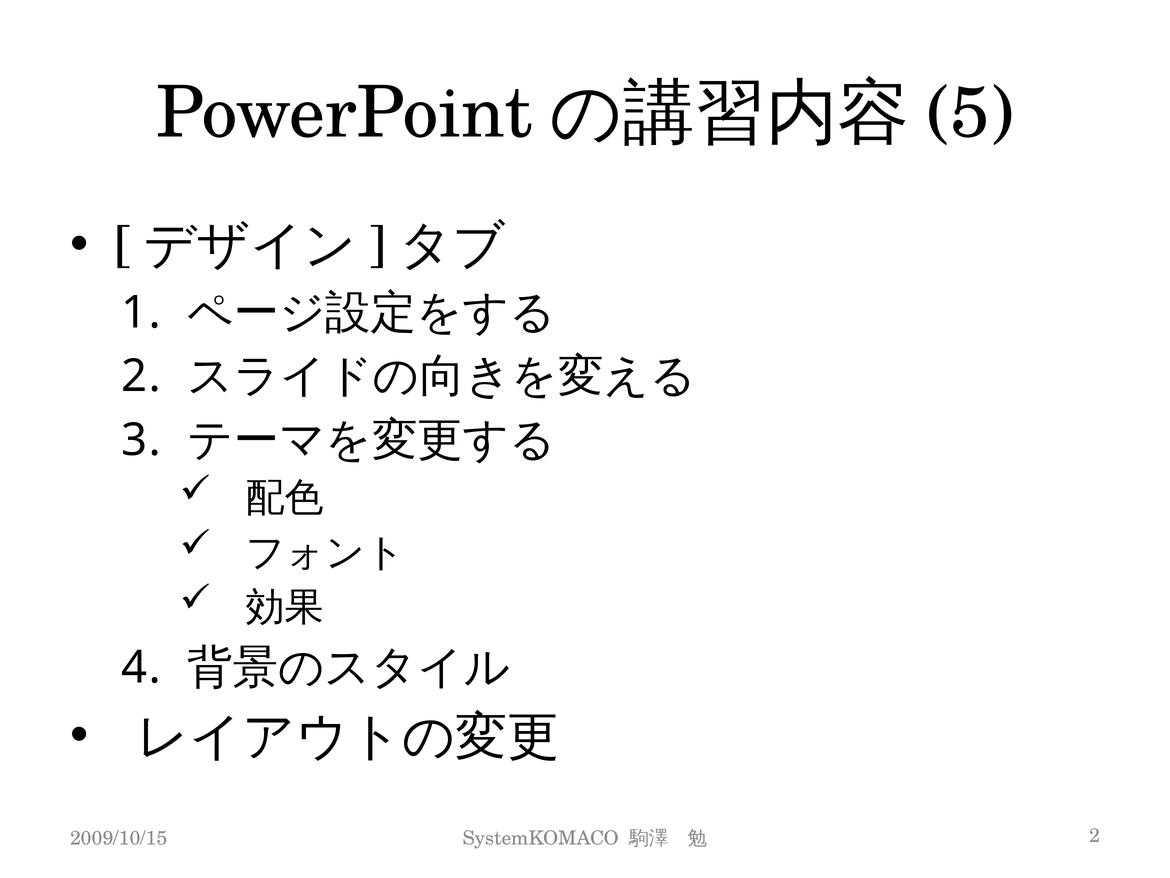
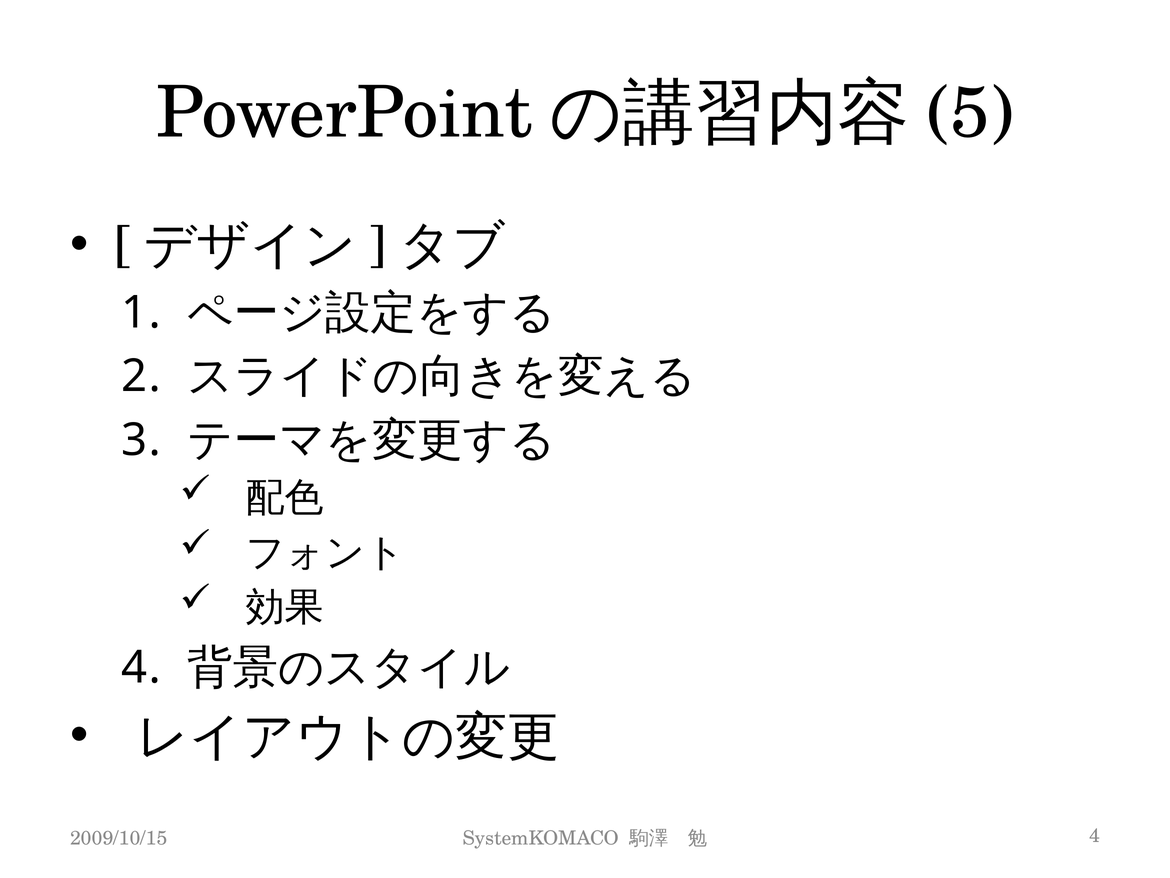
2 at (1094, 835): 2 -> 4
